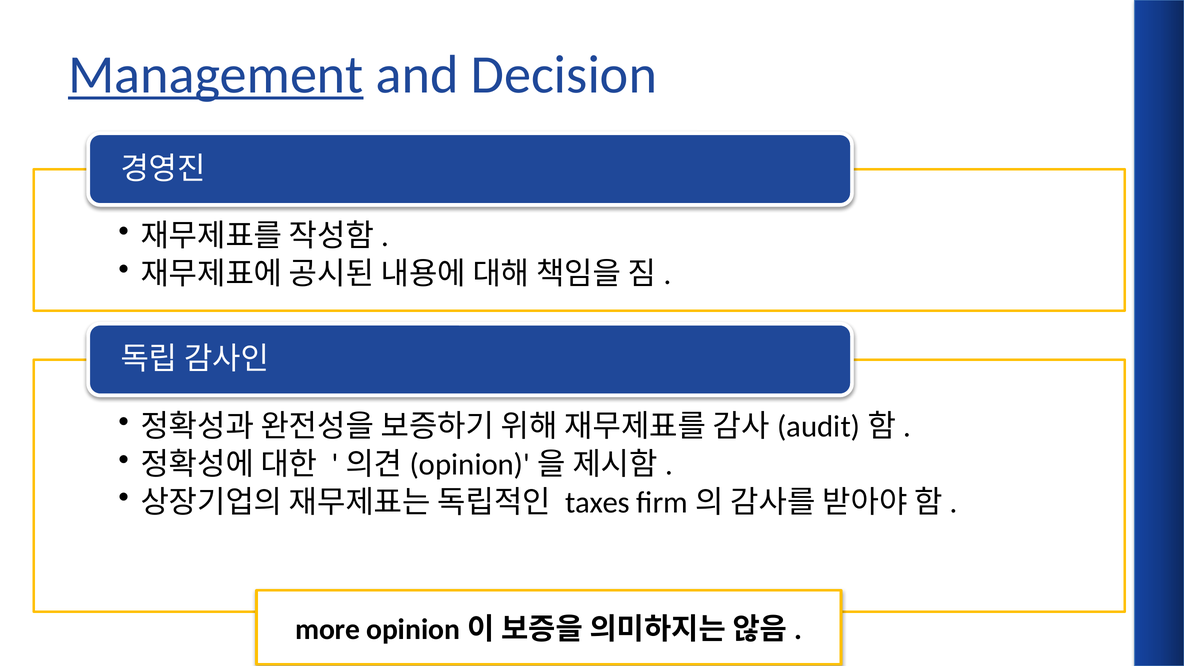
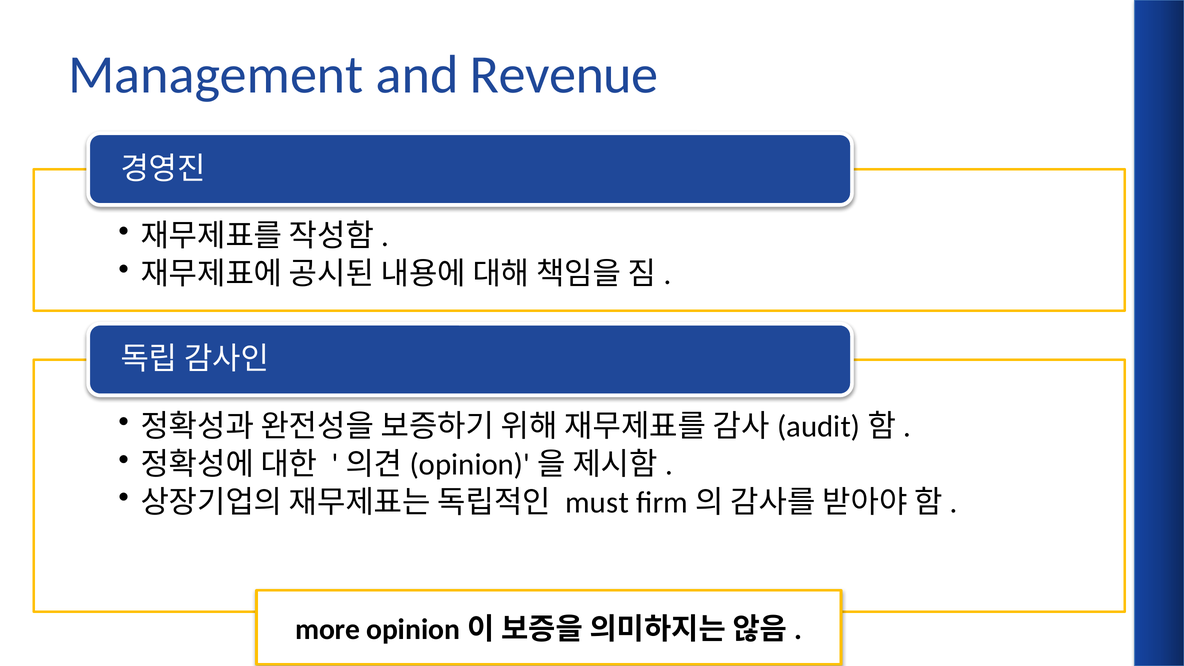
Management underline: present -> none
Decision: Decision -> Revenue
taxes: taxes -> must
